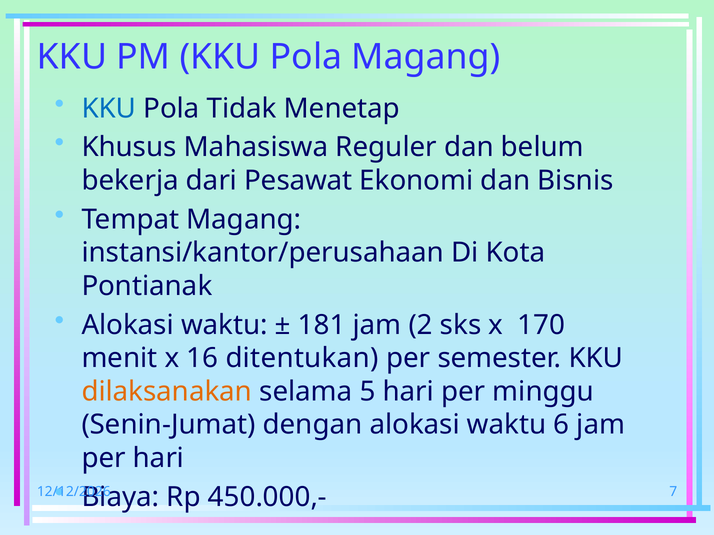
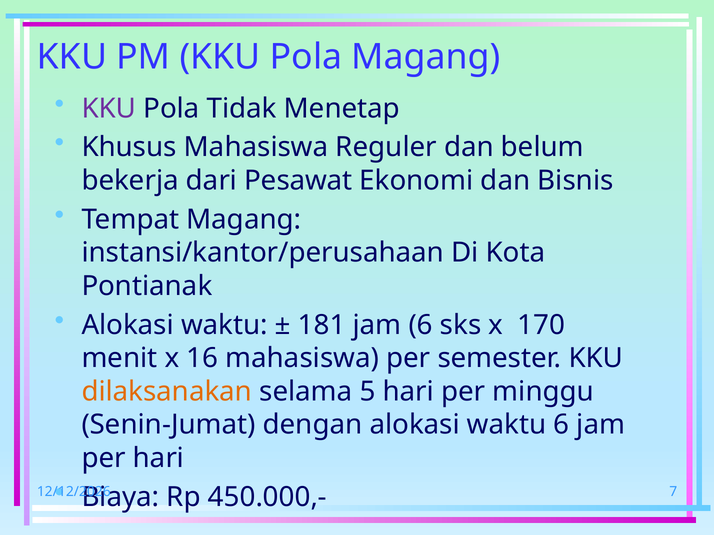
KKU at (109, 108) colour: blue -> purple
jam 2: 2 -> 6
16 ditentukan: ditentukan -> mahasiswa
